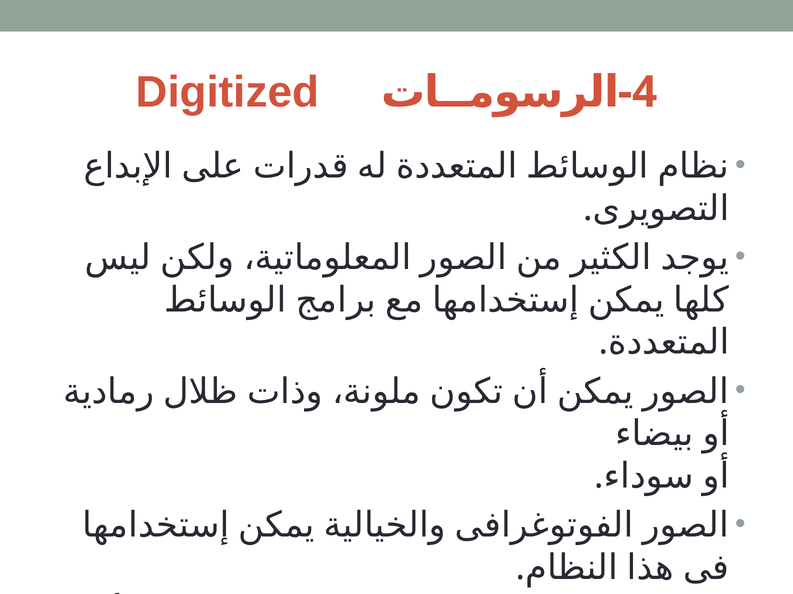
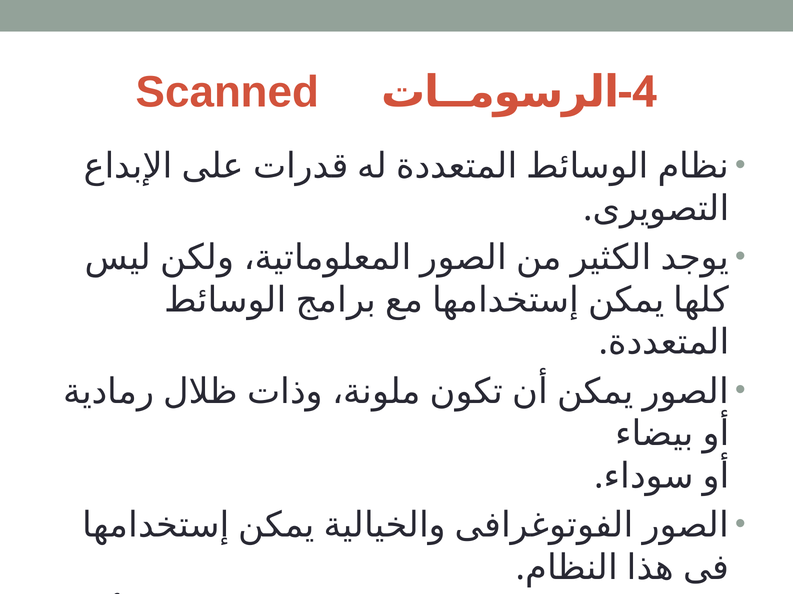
Digitized: Digitized -> Scanned
